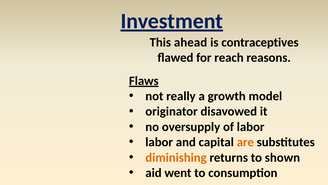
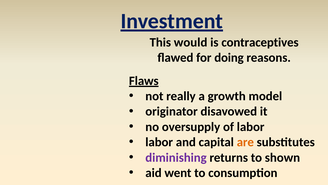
ahead: ahead -> would
reach: reach -> doing
diminishing colour: orange -> purple
